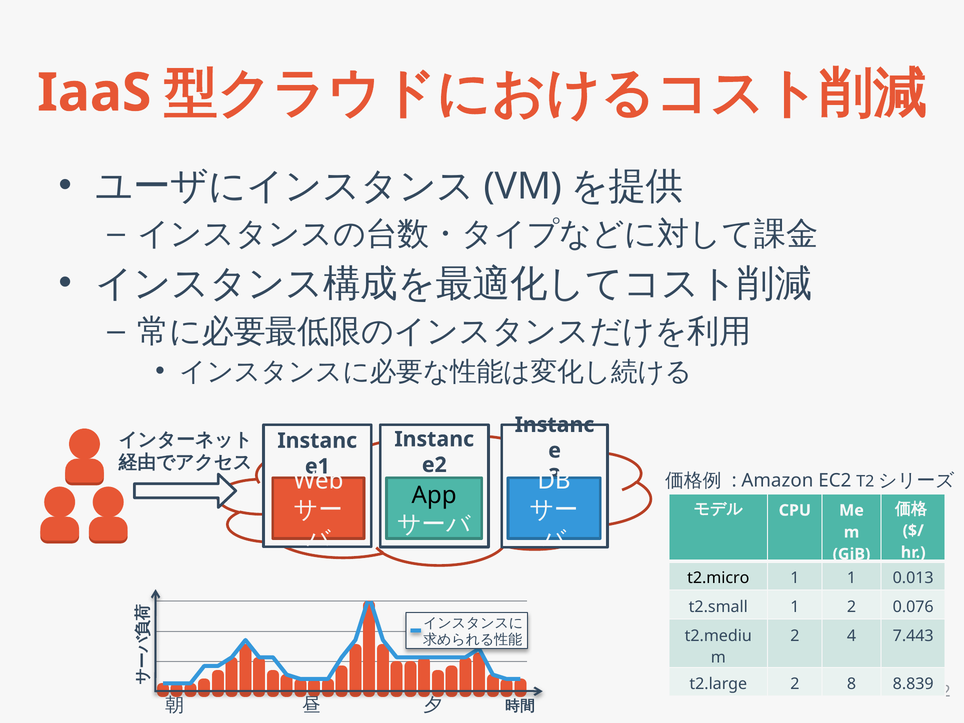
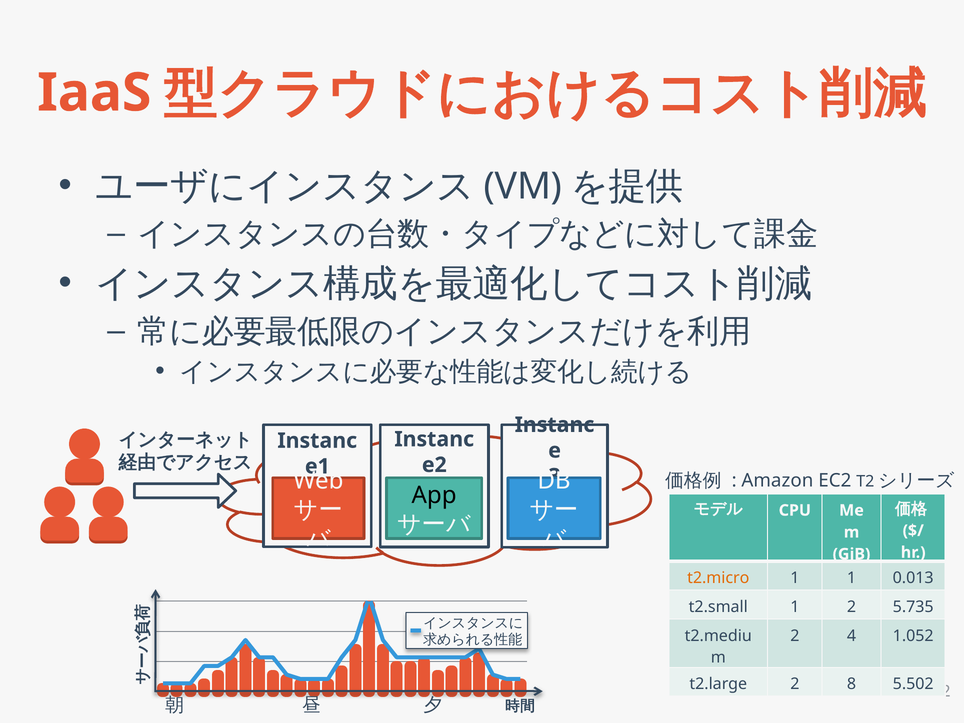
t2.micro colour: black -> orange
0.076: 0.076 -> 5.735
7.443: 7.443 -> 1.052
8.839: 8.839 -> 5.502
